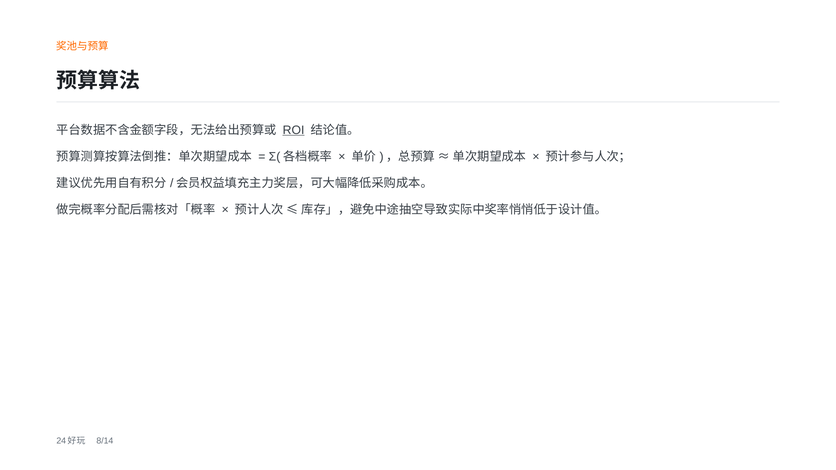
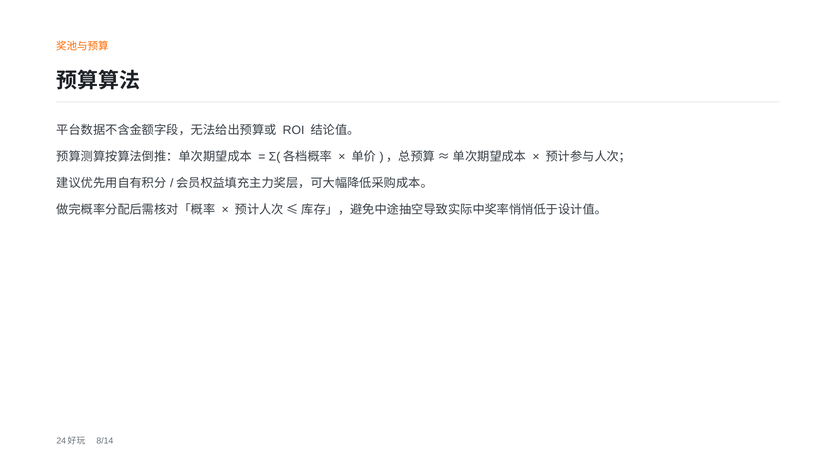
ROI underline: present -> none
